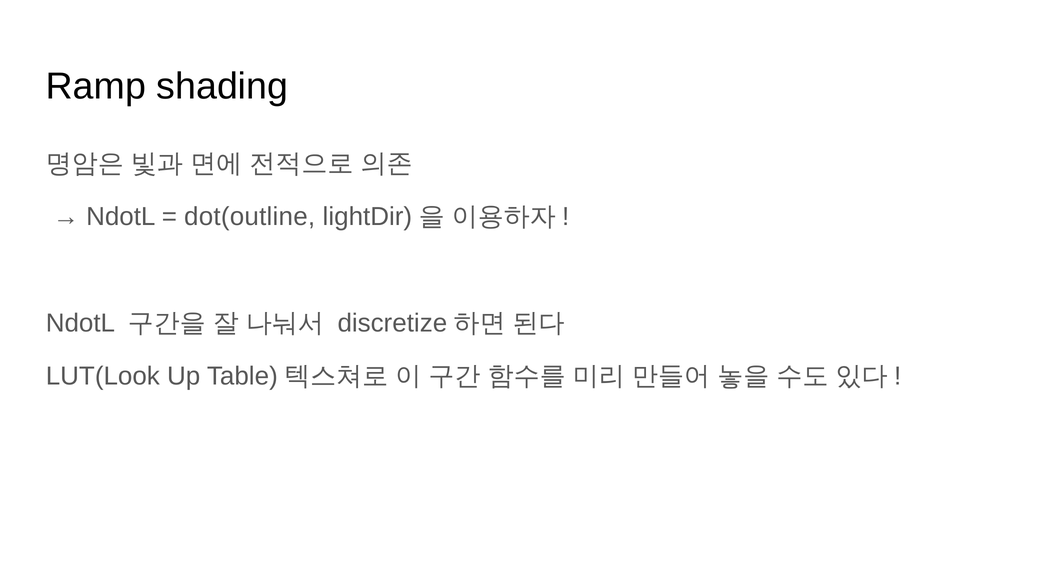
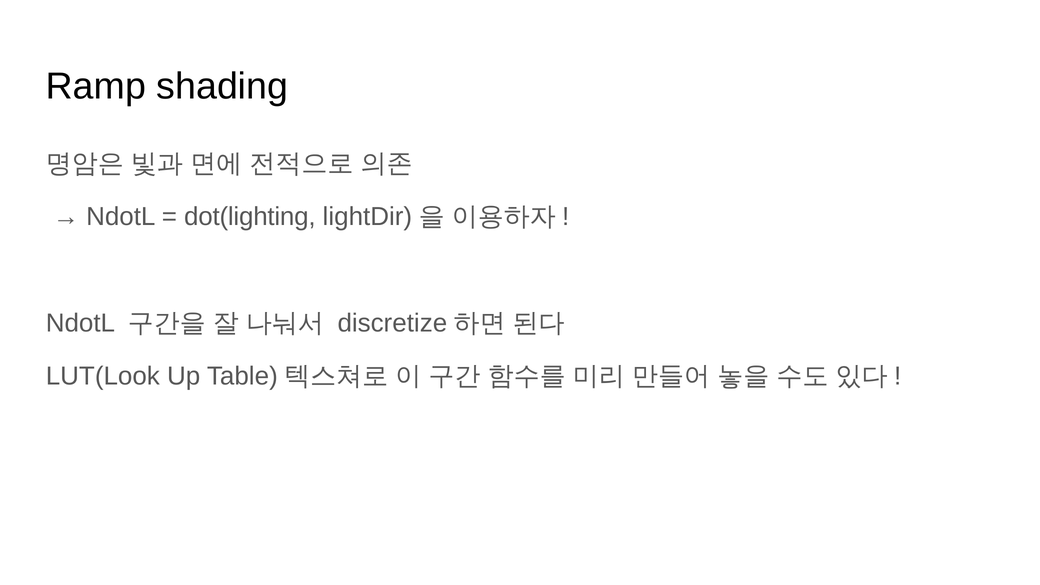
dot(outline: dot(outline -> dot(lighting
